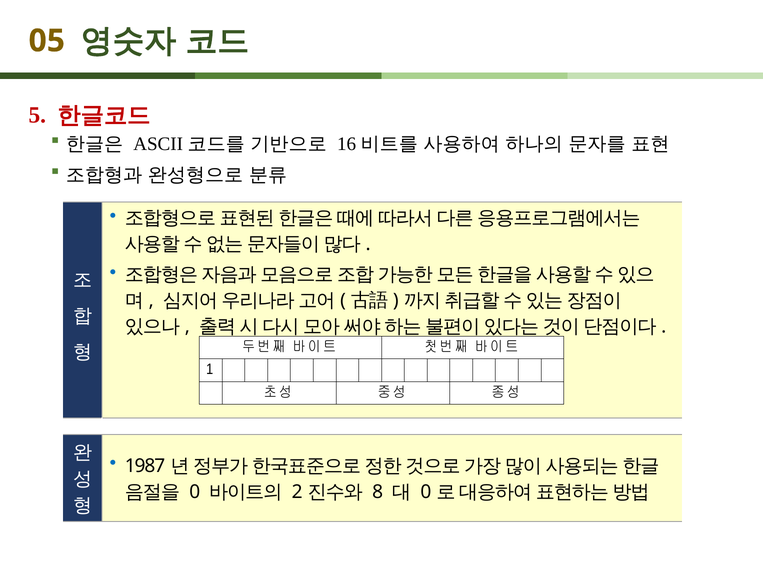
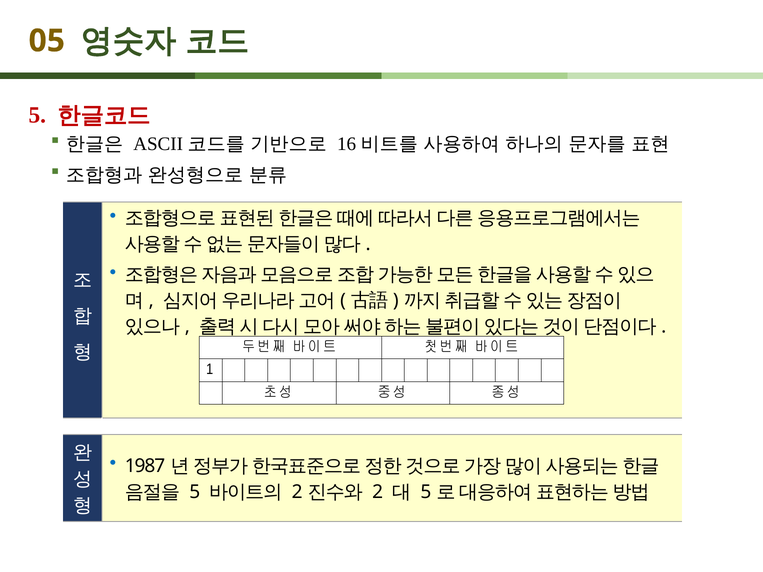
0 at (195, 492): 0 -> 5
8 at (378, 492): 8 -> 2
0 at (426, 492): 0 -> 5
